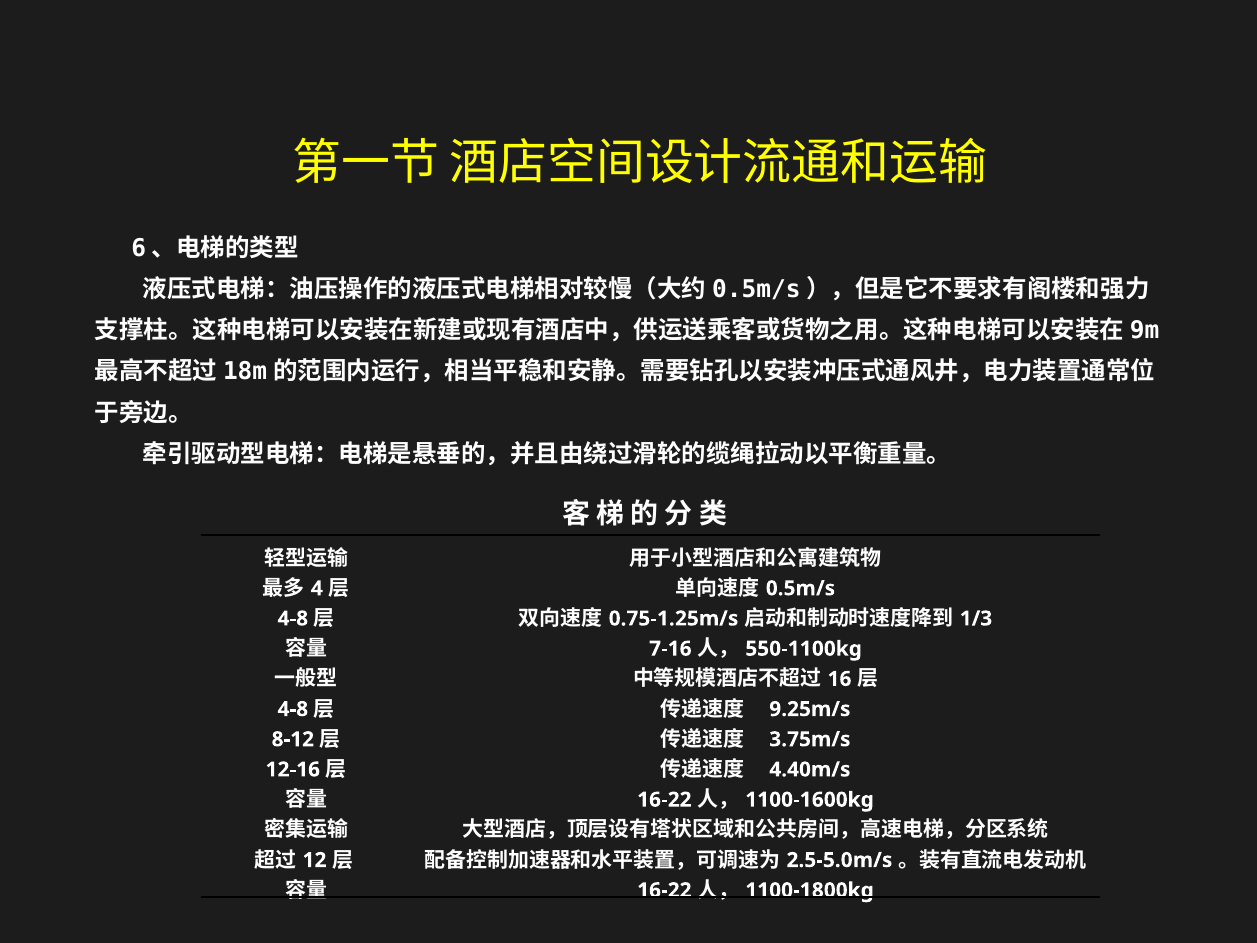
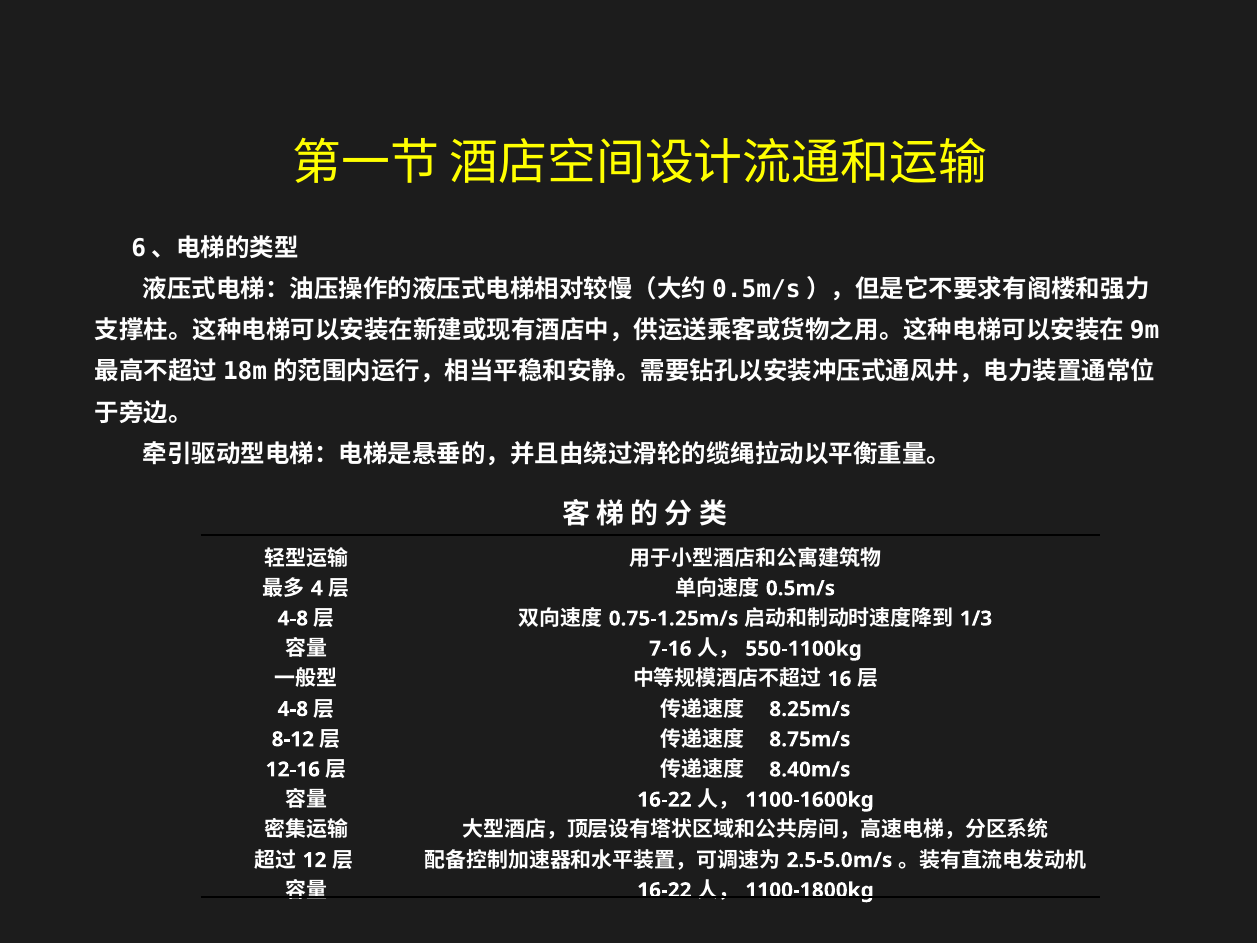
9.25m/s: 9.25m/s -> 8.25m/s
3.75m/s: 3.75m/s -> 8.75m/s
4.40m/s: 4.40m/s -> 8.40m/s
